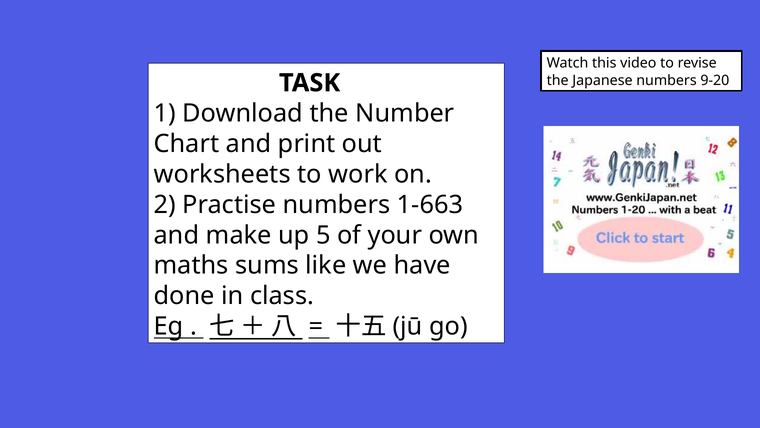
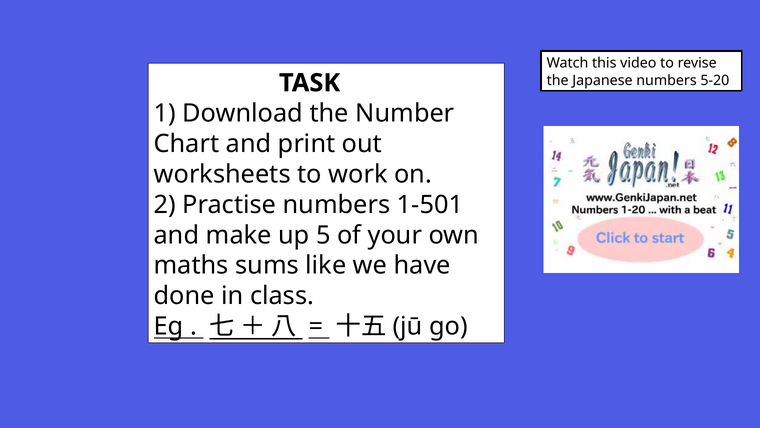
9-20: 9-20 -> 5-20
1-663: 1-663 -> 1-501
